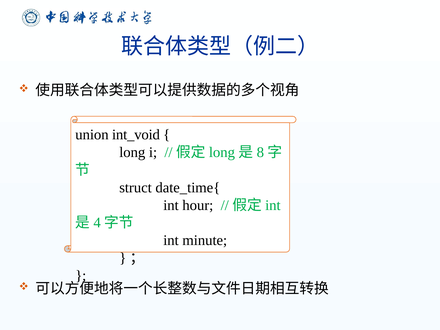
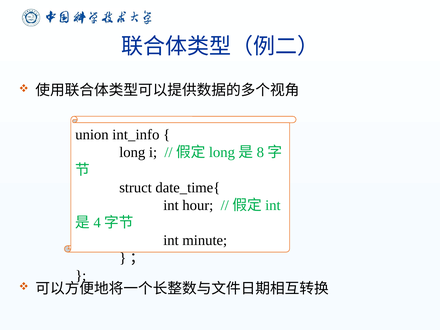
int_void: int_void -> int_info
